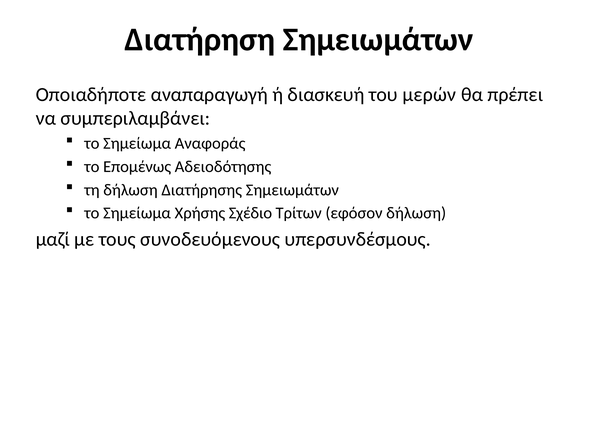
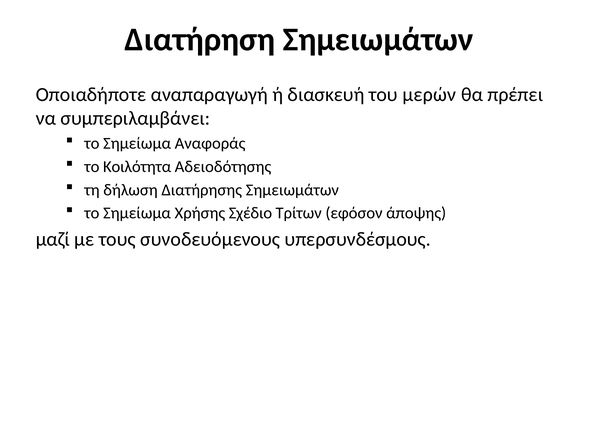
Επομένως: Επομένως -> Κοιλότητα
εφόσον δήλωση: δήλωση -> άποψης
